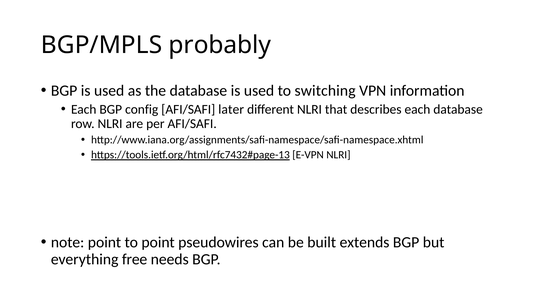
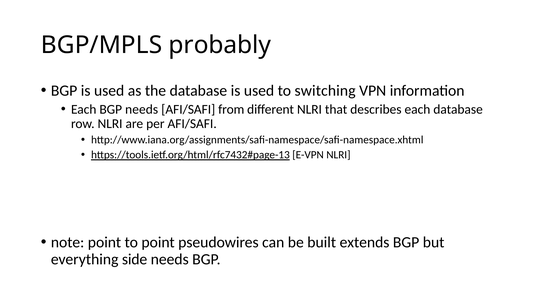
BGP config: config -> needs
later: later -> from
free: free -> side
